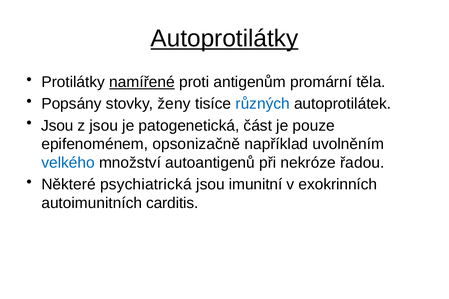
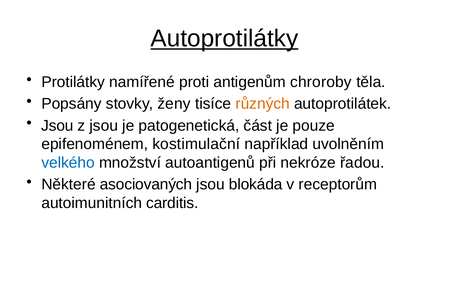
namířené underline: present -> none
promární: promární -> chroroby
různých colour: blue -> orange
opsonizačně: opsonizačně -> kostimulační
psychiatrická: psychiatrická -> asociovaných
imunitní: imunitní -> blokáda
exokrinních: exokrinních -> receptorům
